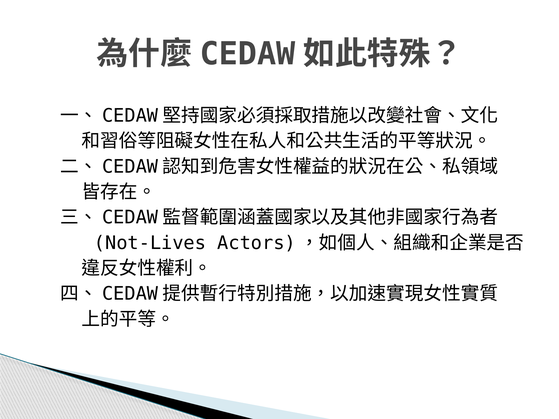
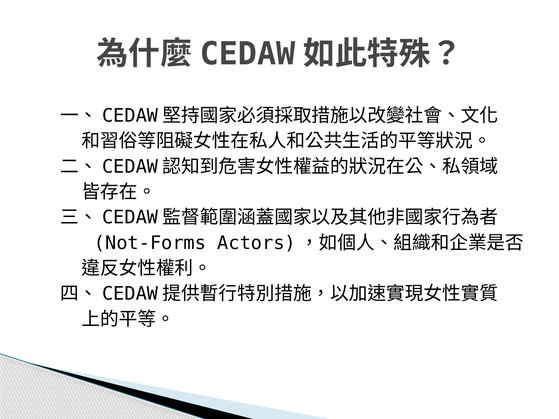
Not-Lives: Not-Lives -> Not-Forms
